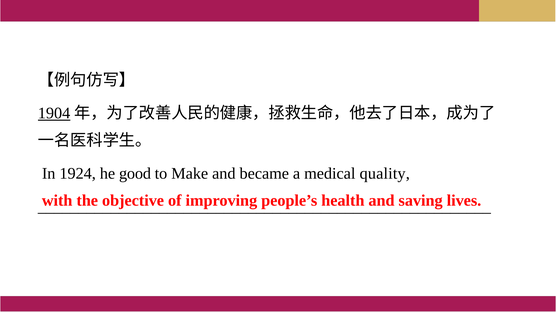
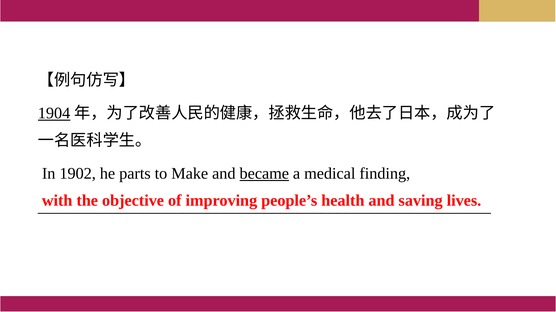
1924: 1924 -> 1902
good: good -> parts
became underline: none -> present
quality: quality -> finding
